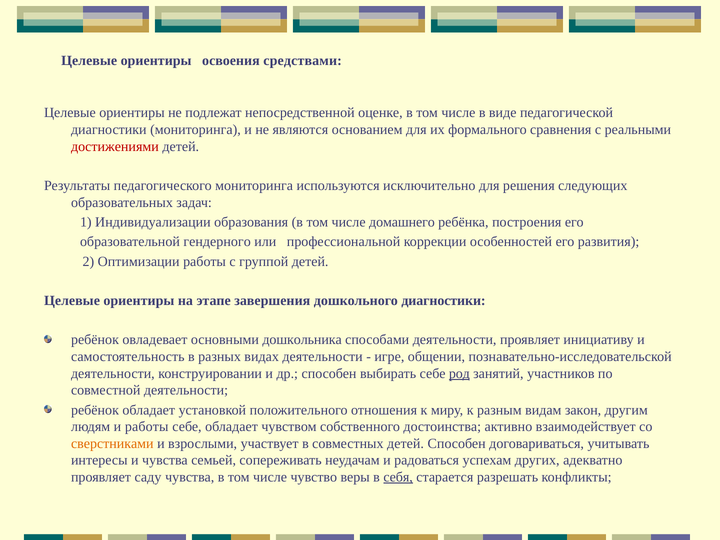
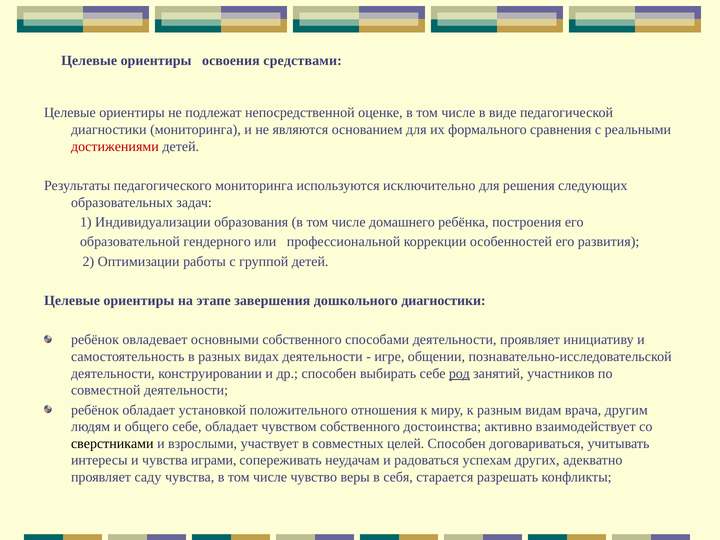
основными дошкольника: дошкольника -> собственного
закон: закон -> врача
и работы: работы -> общего
сверстниками colour: orange -> black
совместных детей: детей -> целей
семьей: семьей -> играми
себя underline: present -> none
